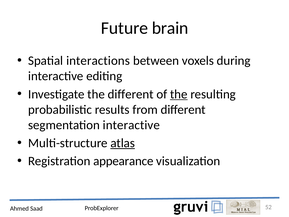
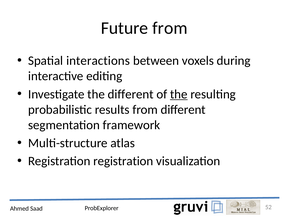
Future brain: brain -> from
segmentation interactive: interactive -> framework
atlas underline: present -> none
Registration appearance: appearance -> registration
